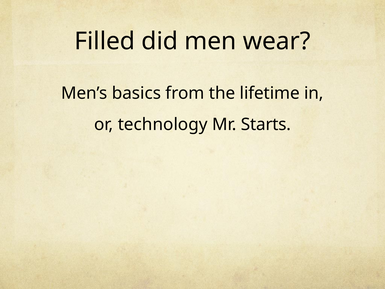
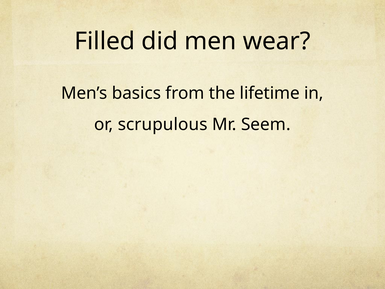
technology: technology -> scrupulous
Starts: Starts -> Seem
